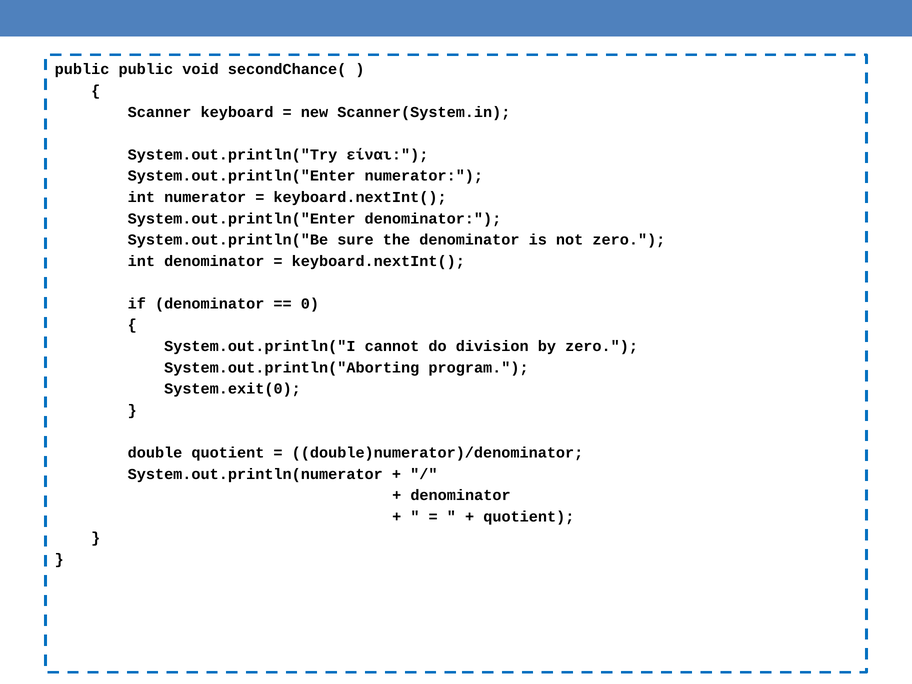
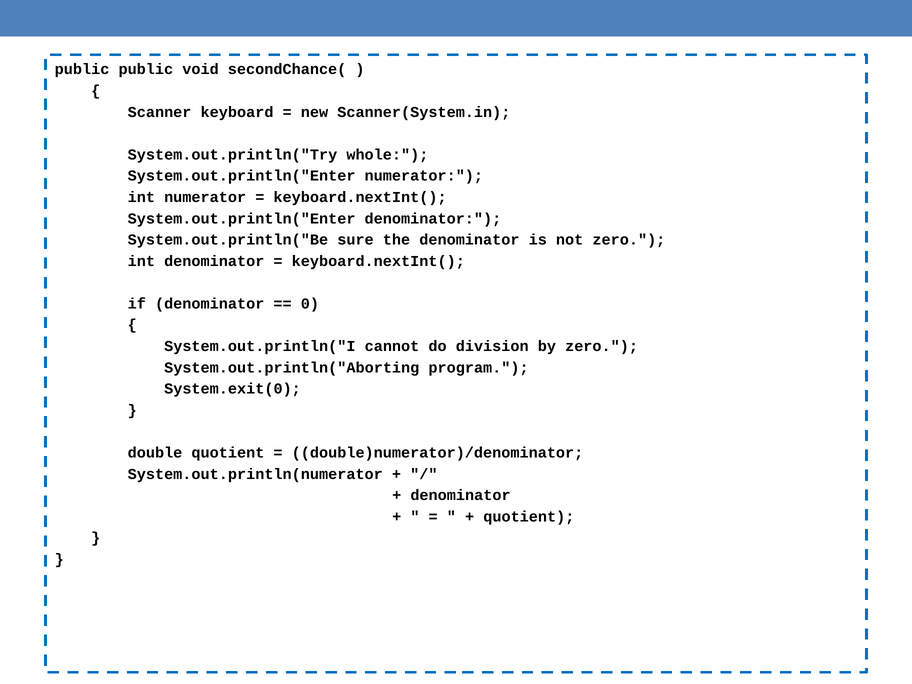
είναι: είναι -> whole
